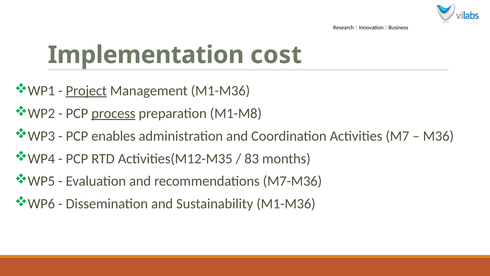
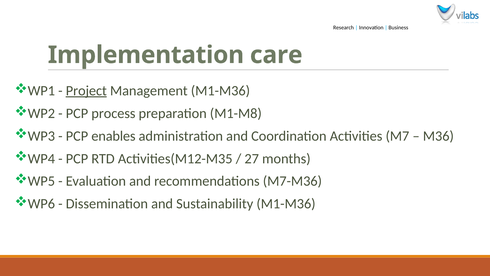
cost: cost -> care
process underline: present -> none
83: 83 -> 27
